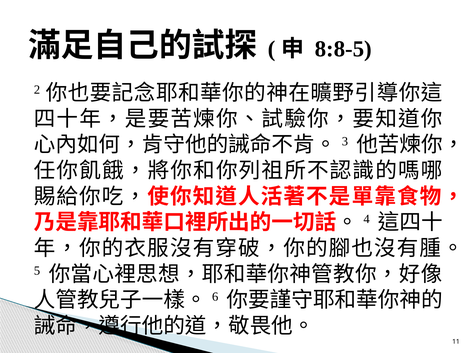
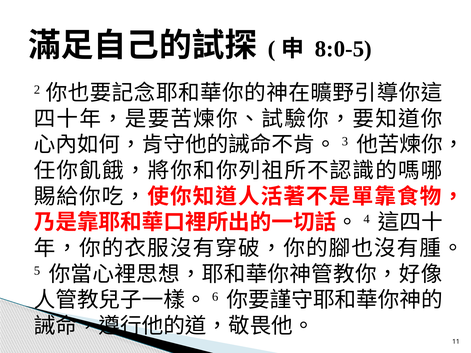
8:8-5: 8:8-5 -> 8:0-5
